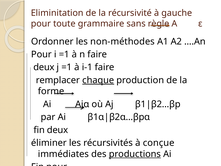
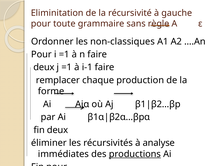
non-méthodes: non-méthodes -> non-classiques
chaque underline: present -> none
conçue: conçue -> analyse
